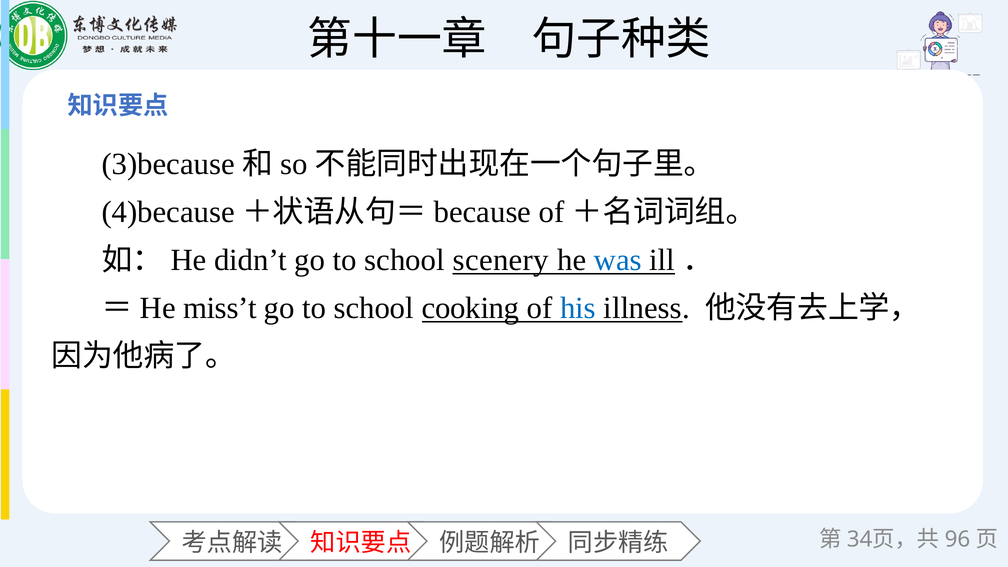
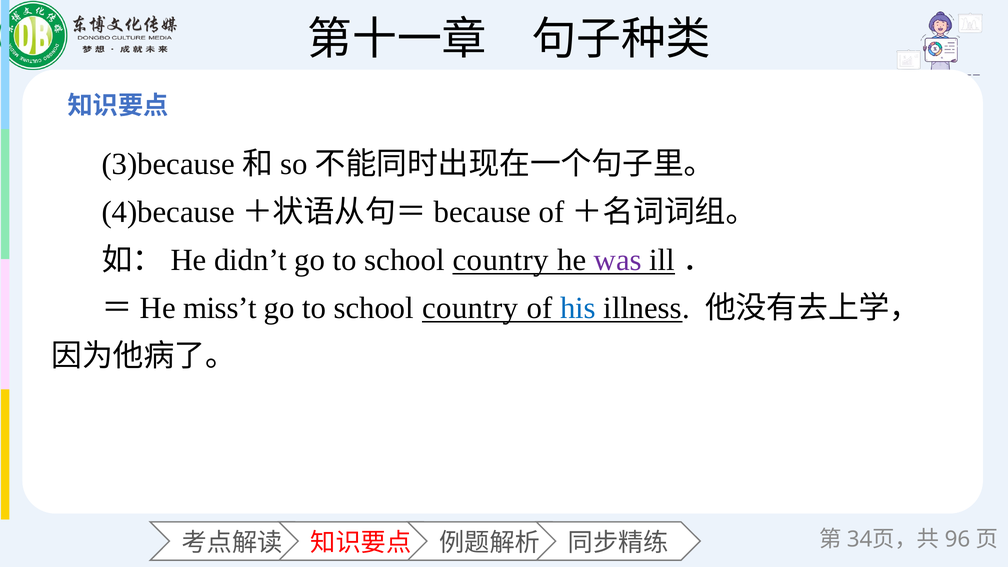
scenery at (501, 260): scenery -> country
was colour: blue -> purple
cooking at (471, 308): cooking -> country
